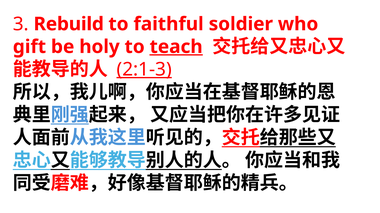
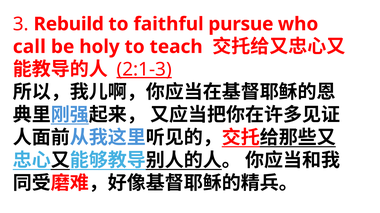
soldier: soldier -> pursue
gift: gift -> call
teach underline: present -> none
